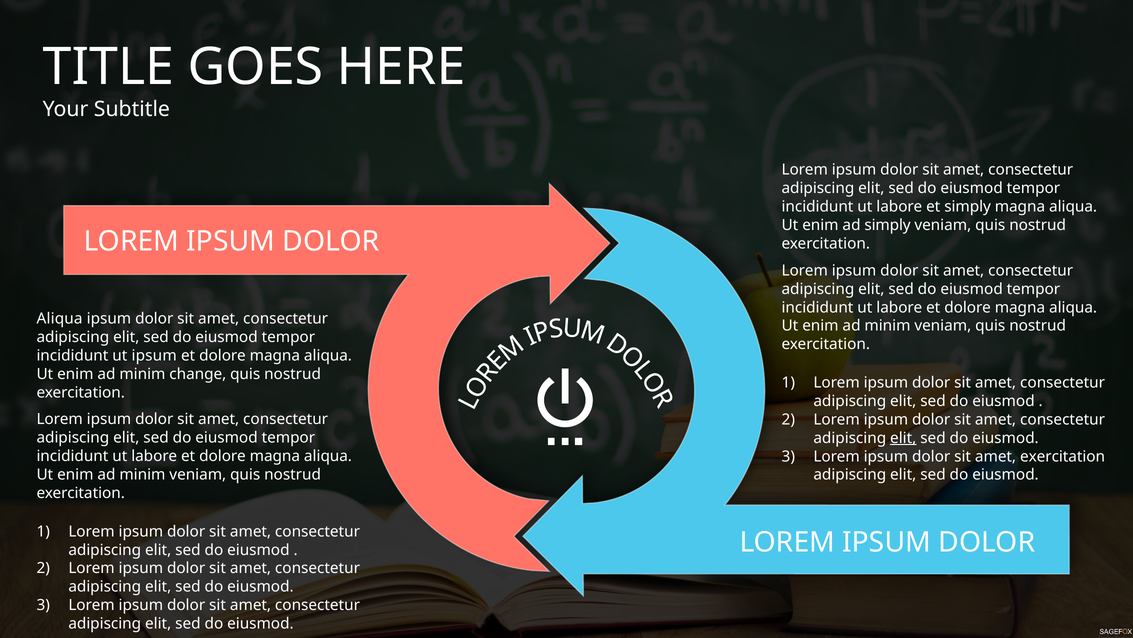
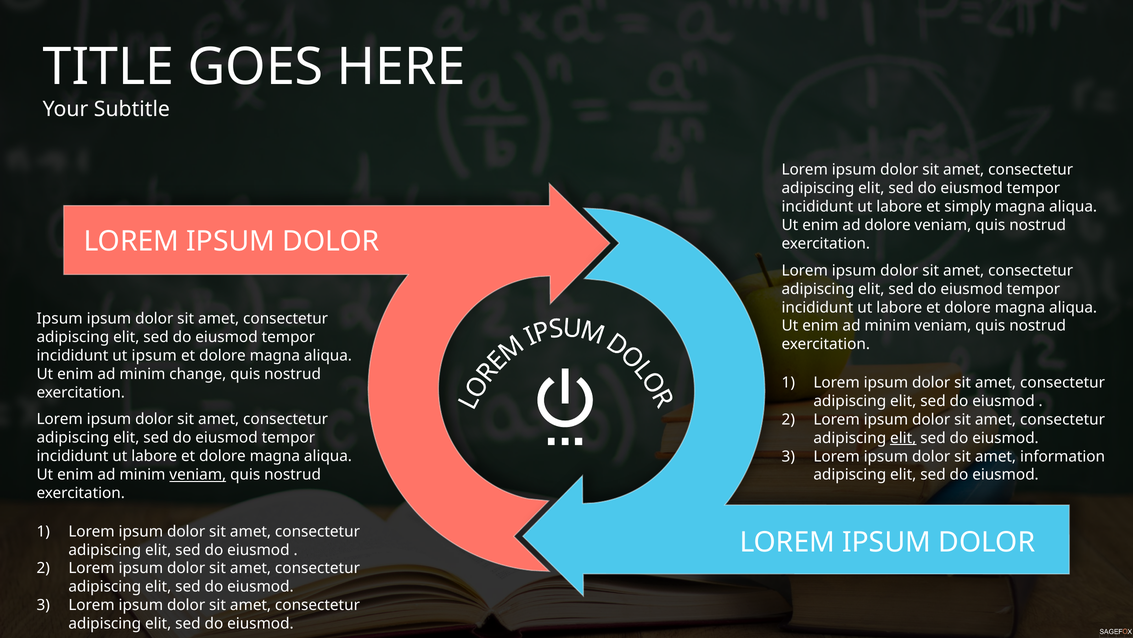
ad simply: simply -> dolore
Aliqua at (60, 318): Aliqua -> Ipsum
amet exercitation: exercitation -> information
veniam at (198, 474) underline: none -> present
